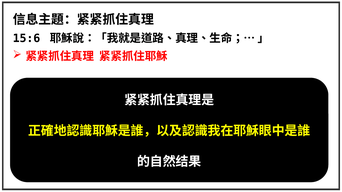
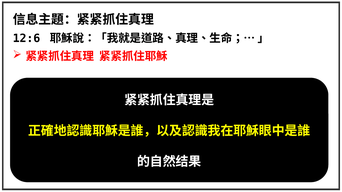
15:6: 15:6 -> 12:6
